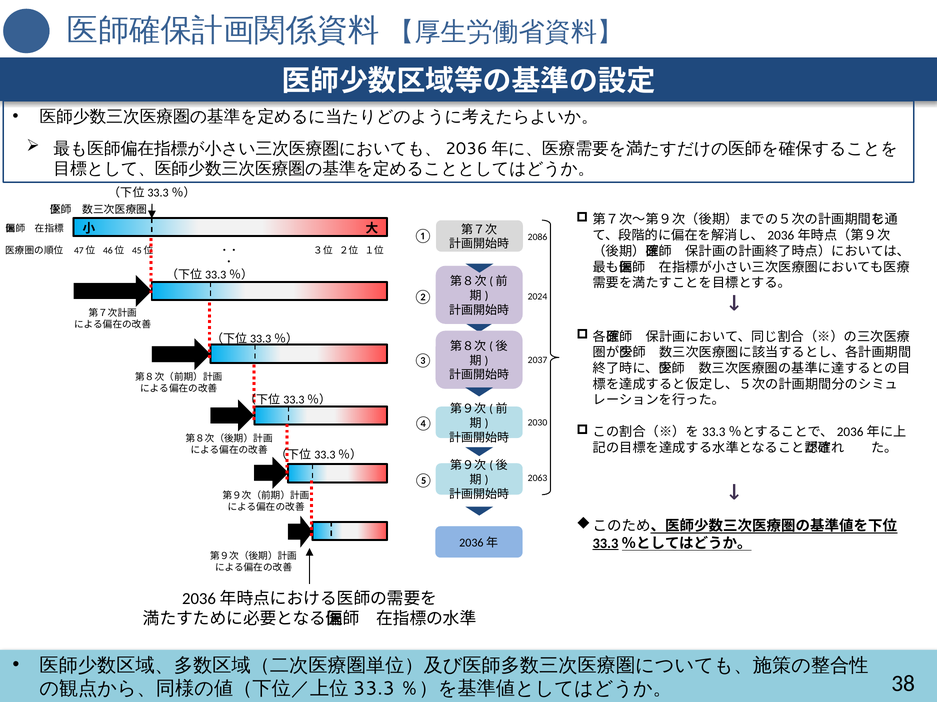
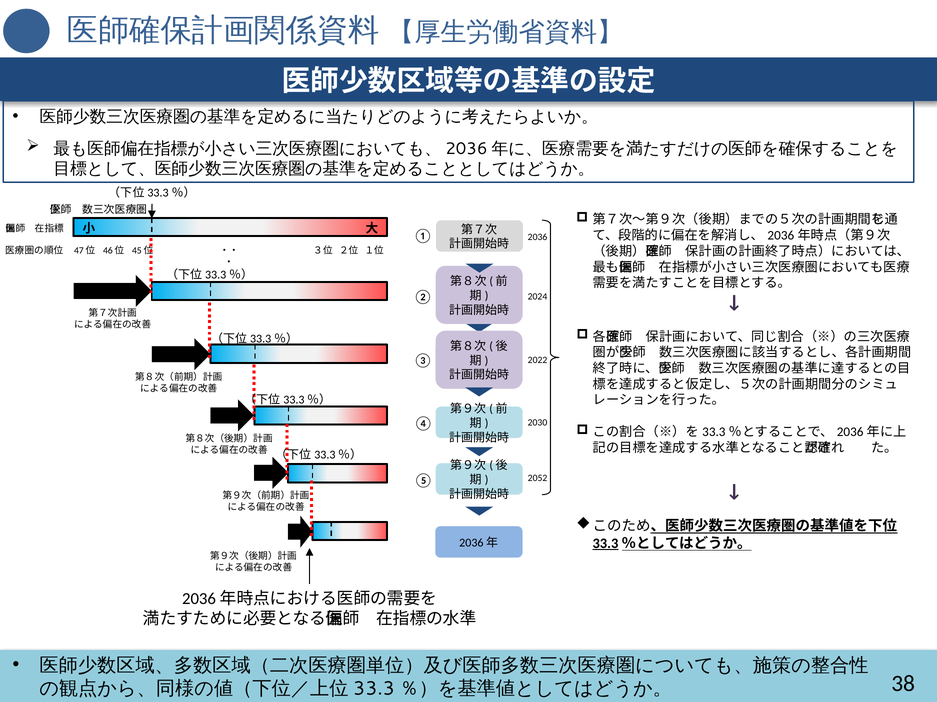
2086 at (538, 237): 2086 -> 2036
2037: 2037 -> 2022
2063: 2063 -> 2052
